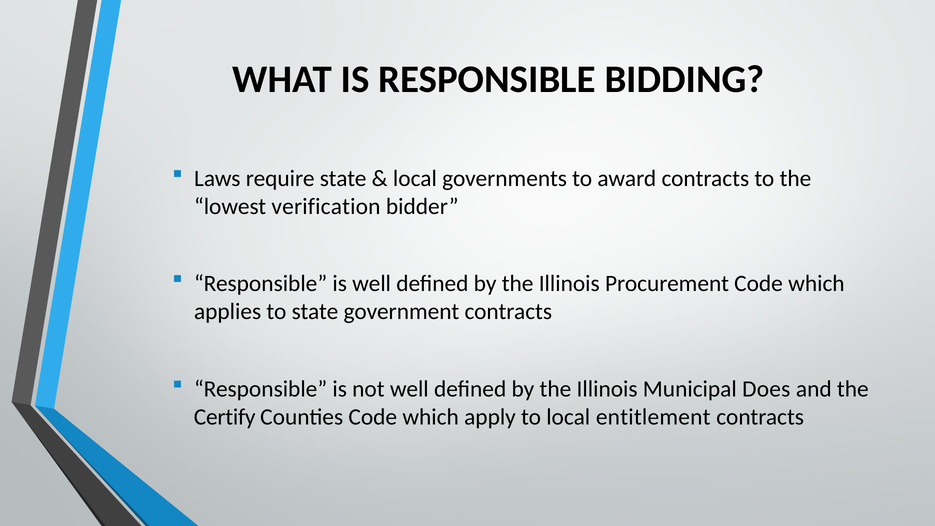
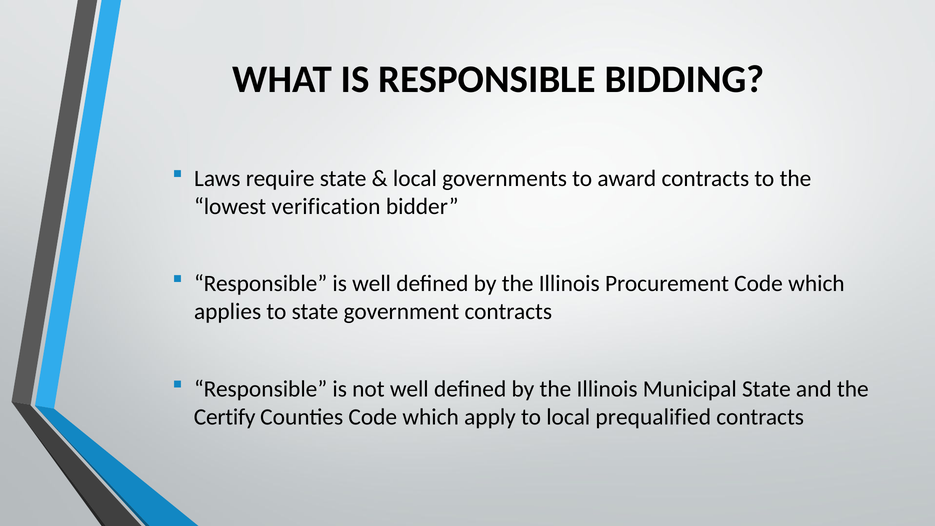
Municipal Does: Does -> State
entitlement: entitlement -> prequalified
